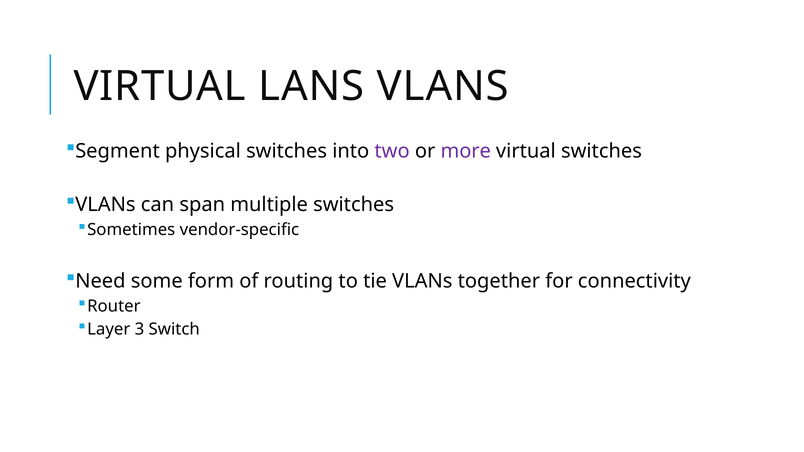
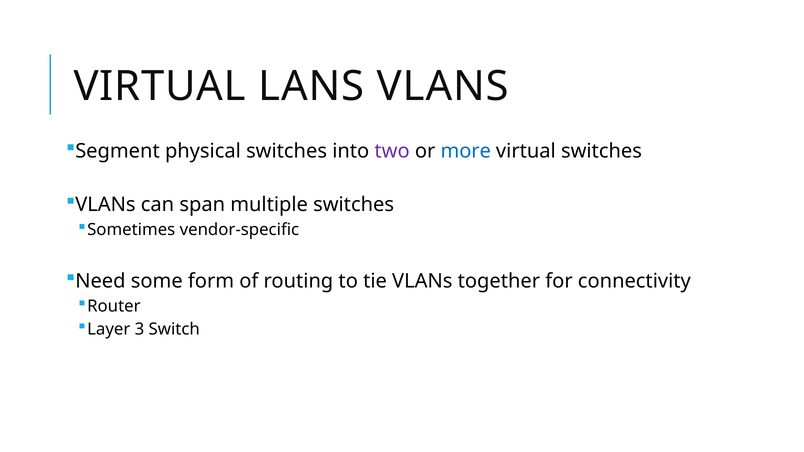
more colour: purple -> blue
